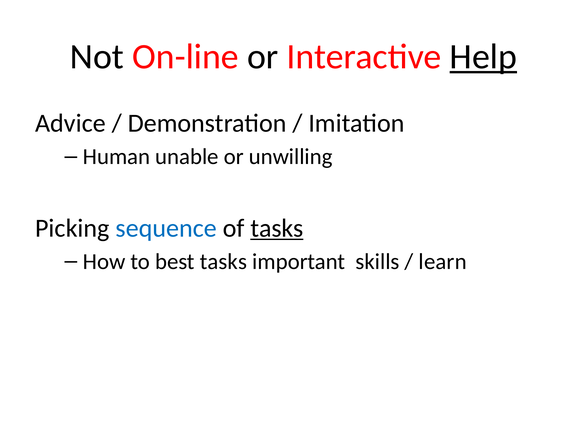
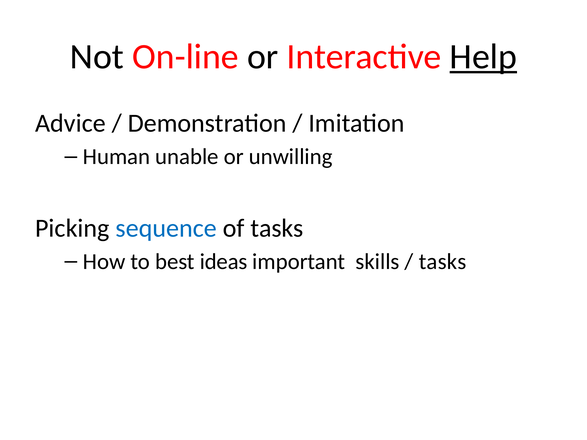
tasks at (277, 228) underline: present -> none
best tasks: tasks -> ideas
learn at (443, 262): learn -> tasks
